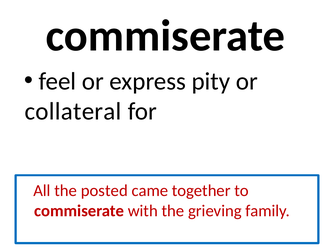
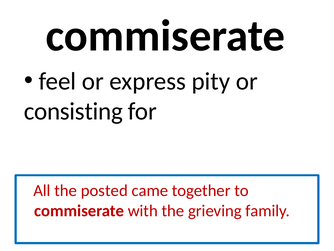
collateral: collateral -> consisting
